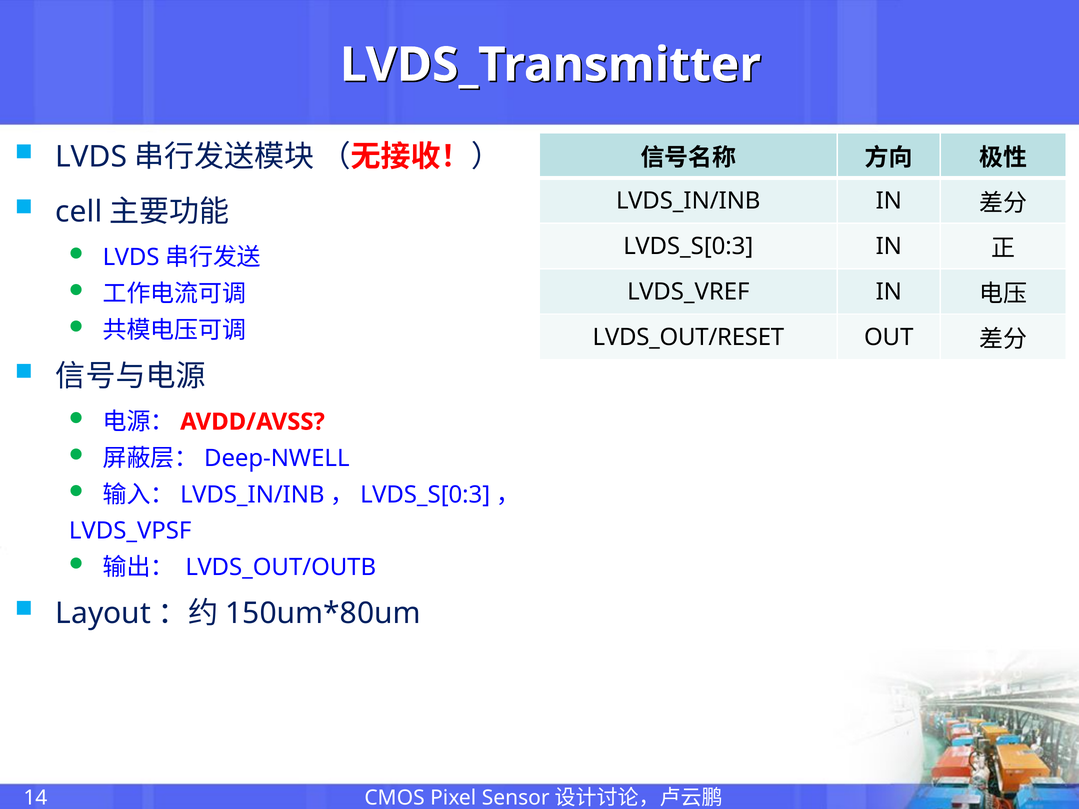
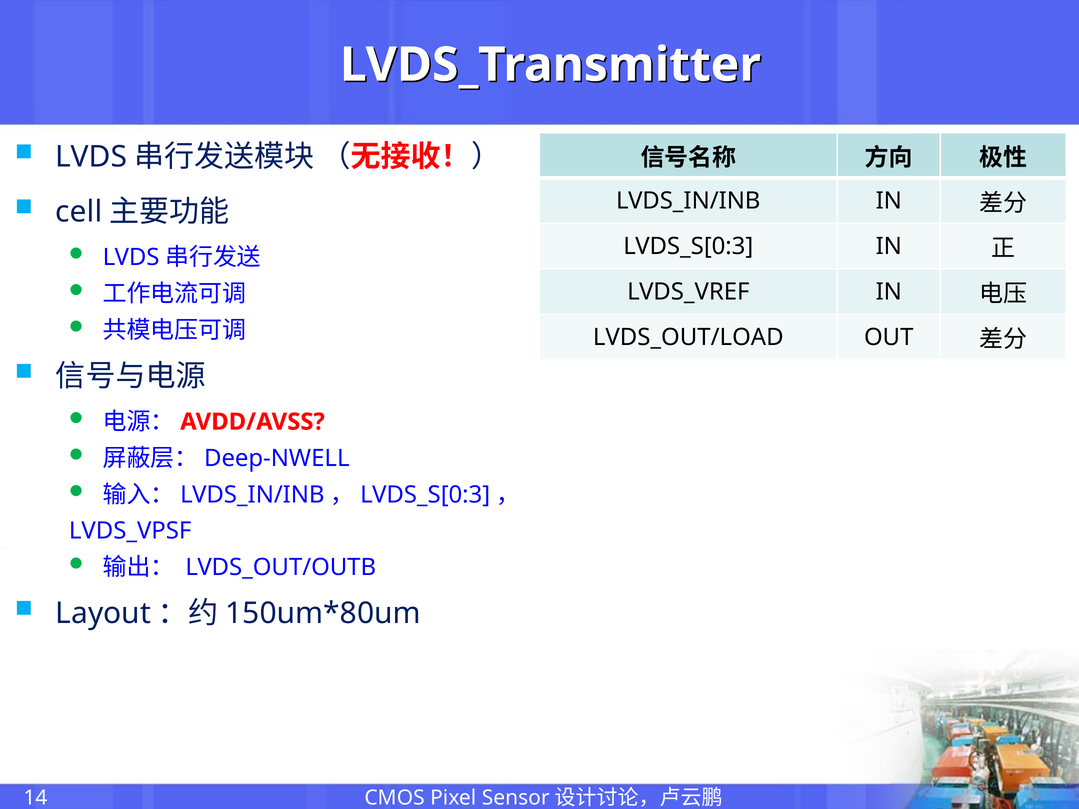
LVDS_OUT/RESET: LVDS_OUT/RESET -> LVDS_OUT/LOAD
